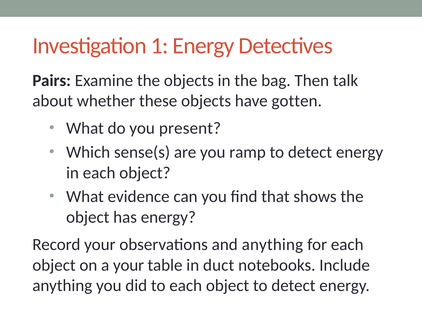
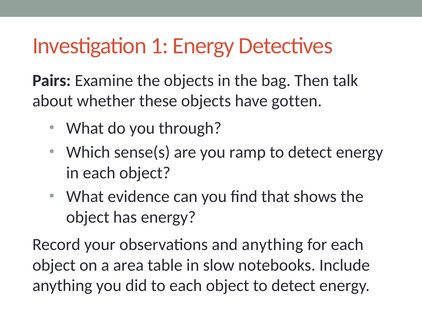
present: present -> through
a your: your -> area
duct: duct -> slow
